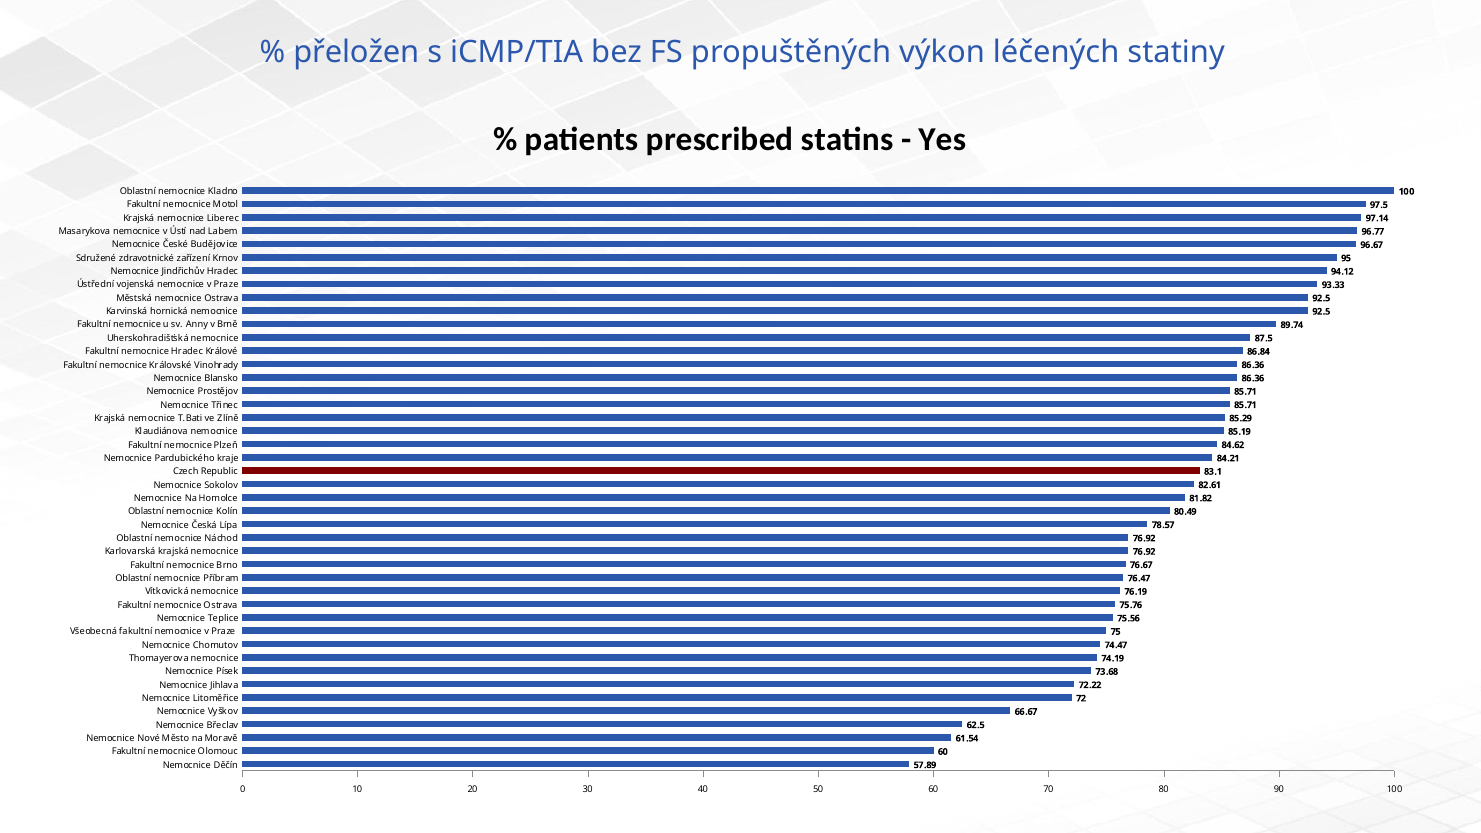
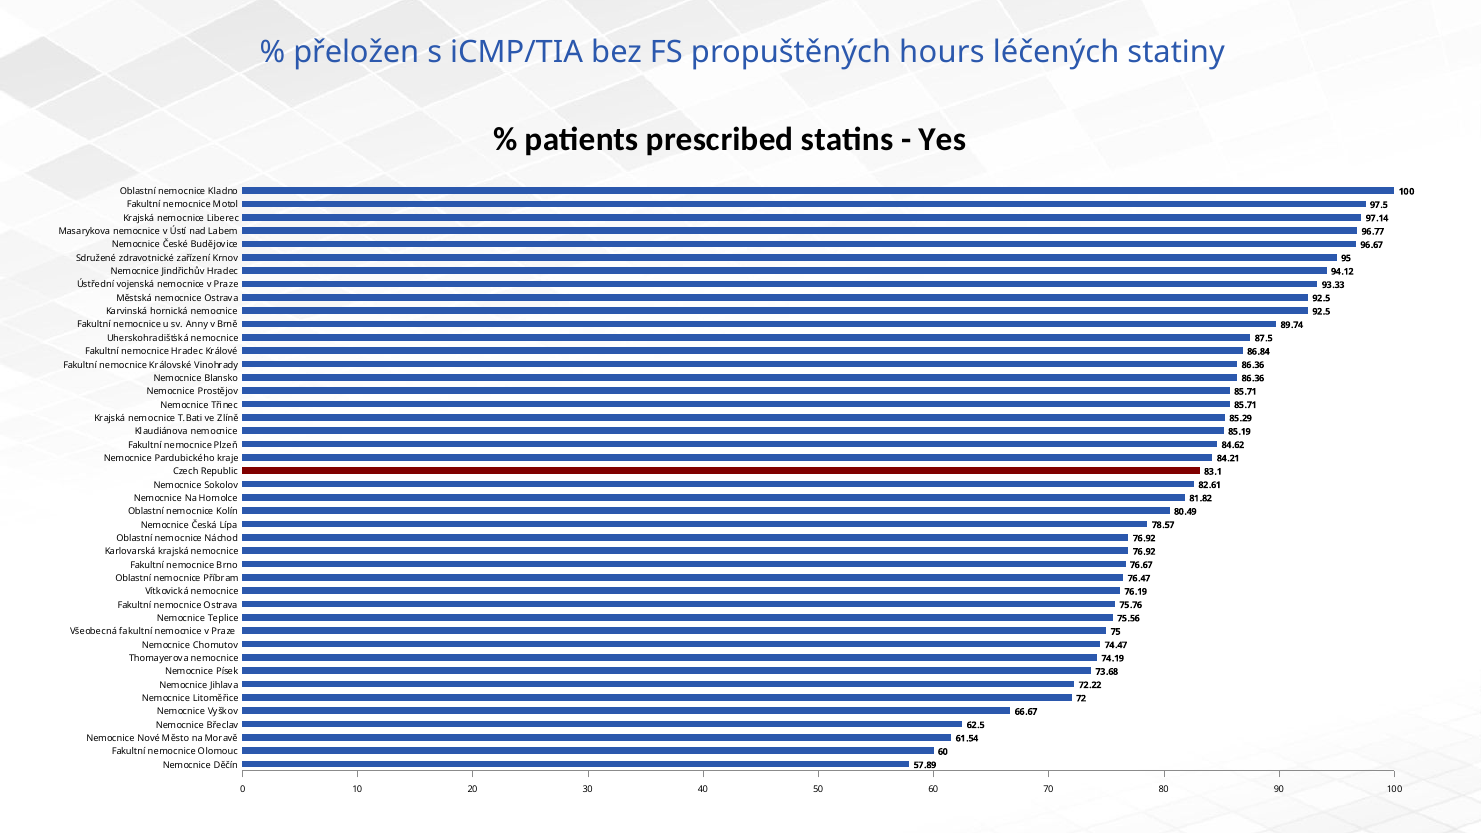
výkon: výkon -> hours
